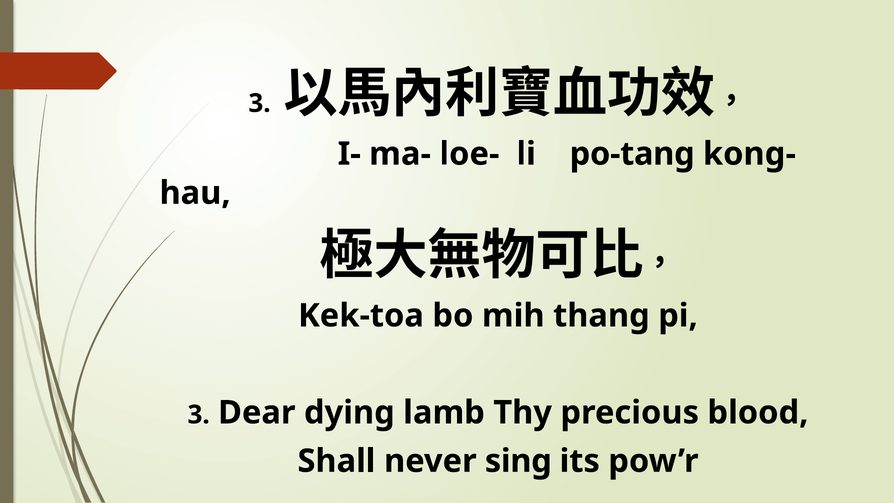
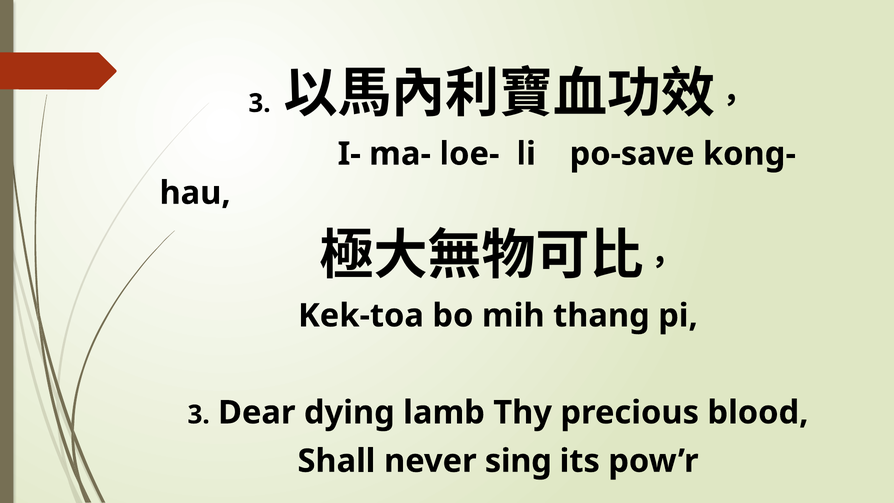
po-tang: po-tang -> po-save
